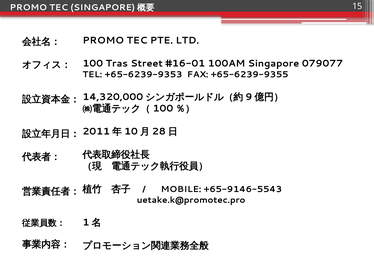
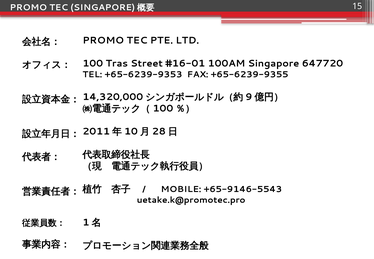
079077: 079077 -> 647720
